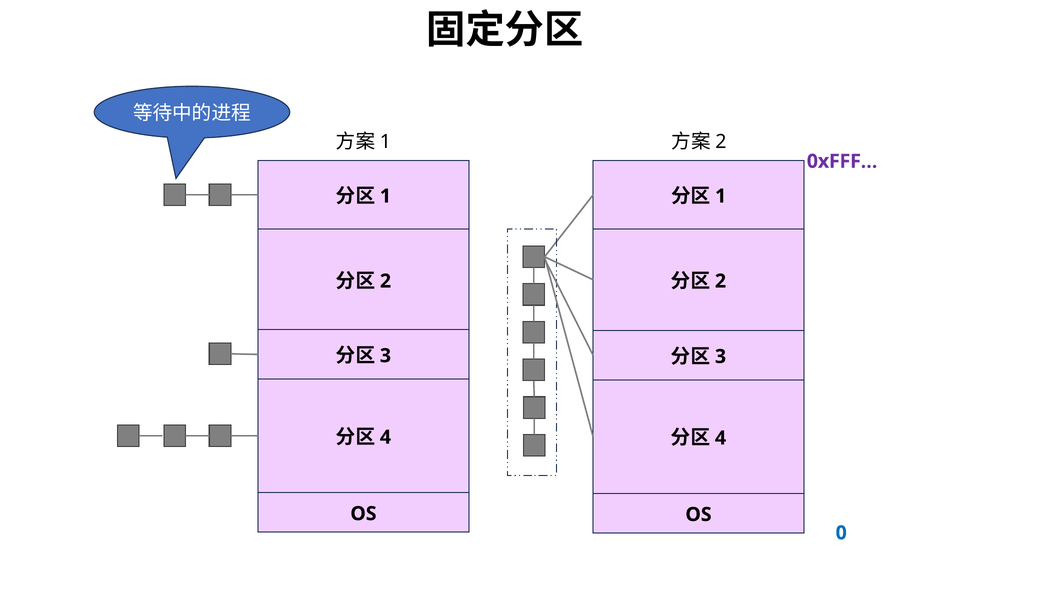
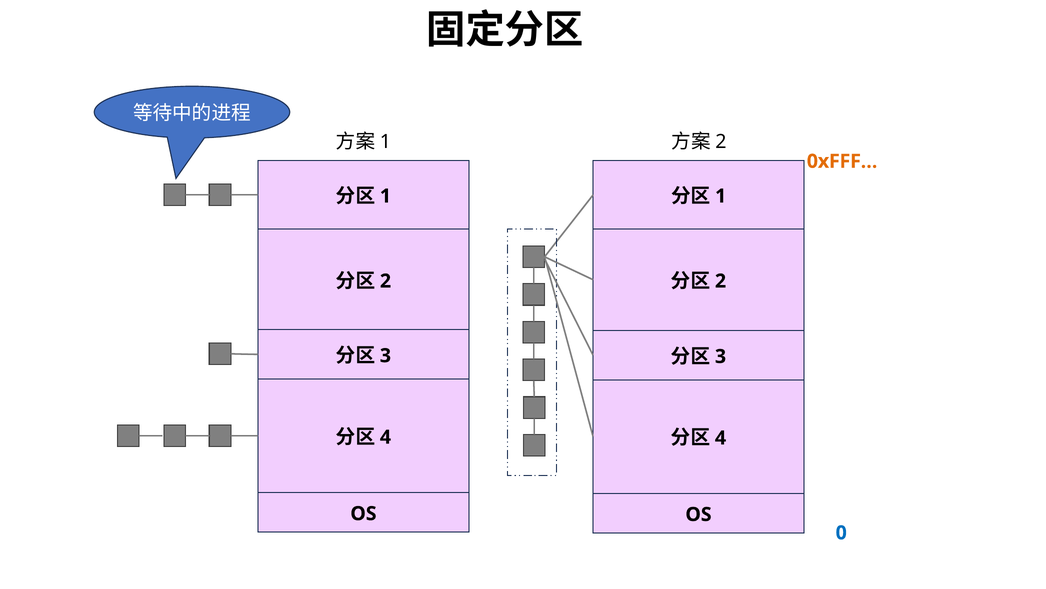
0xFFF… colour: purple -> orange
